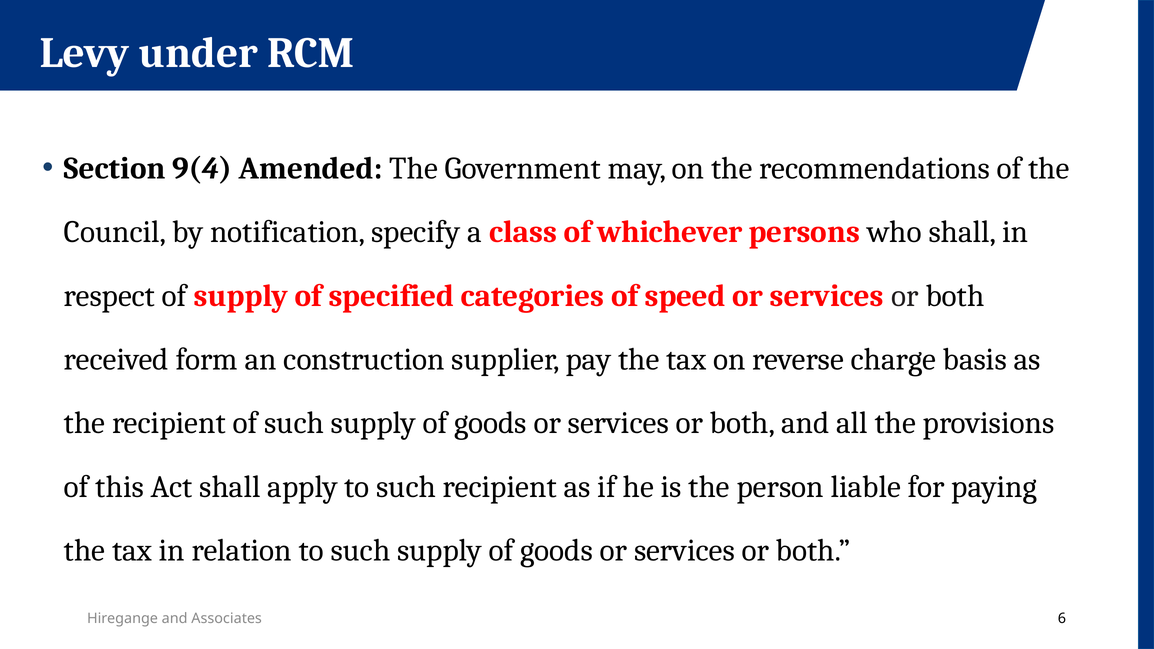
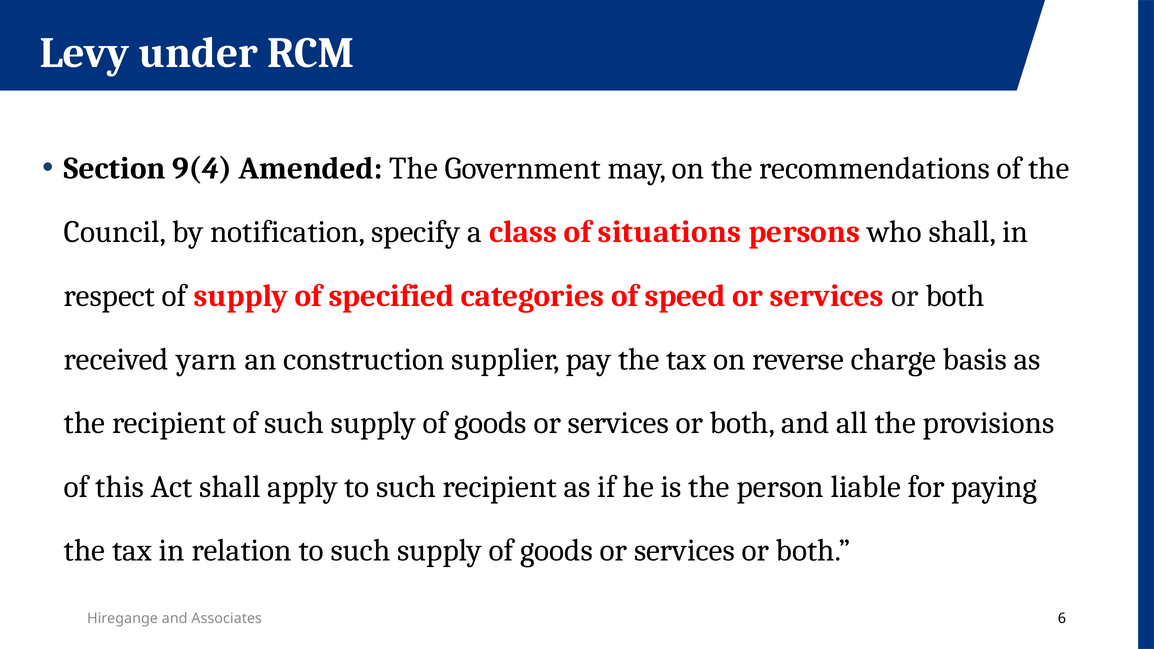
whichever: whichever -> situations
form: form -> yarn
